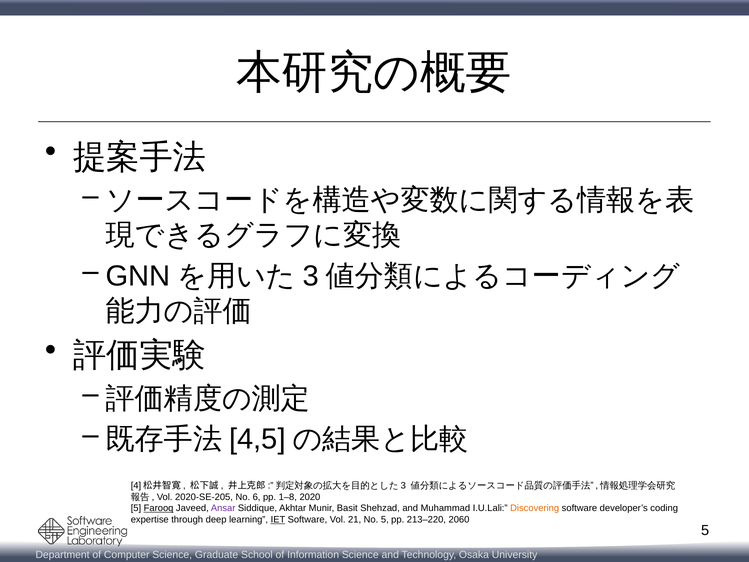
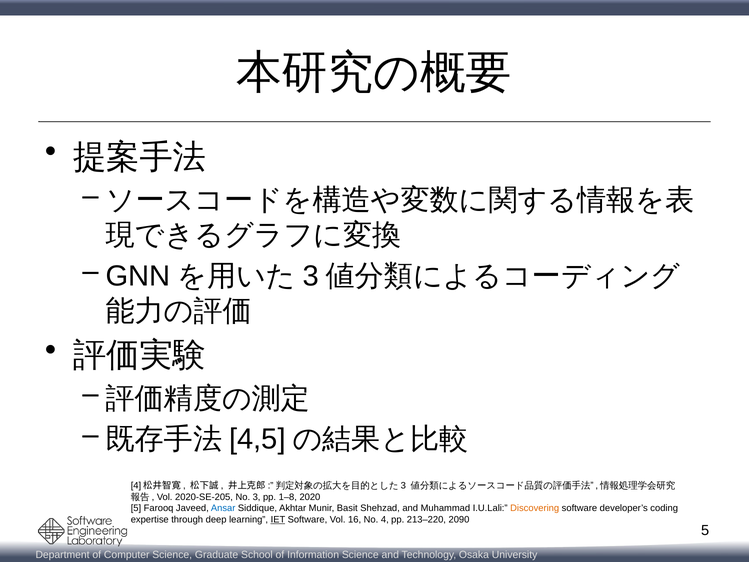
No 6: 6 -> 3
Farooq underline: present -> none
Ansar colour: purple -> blue
21: 21 -> 16
No 5: 5 -> 4
2060: 2060 -> 2090
